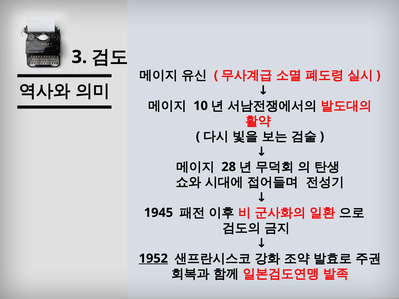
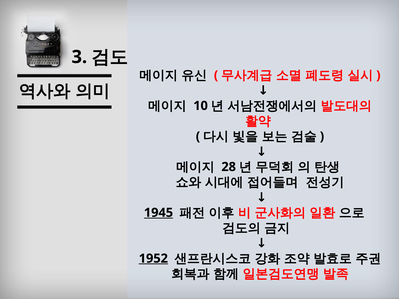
1945 underline: none -> present
